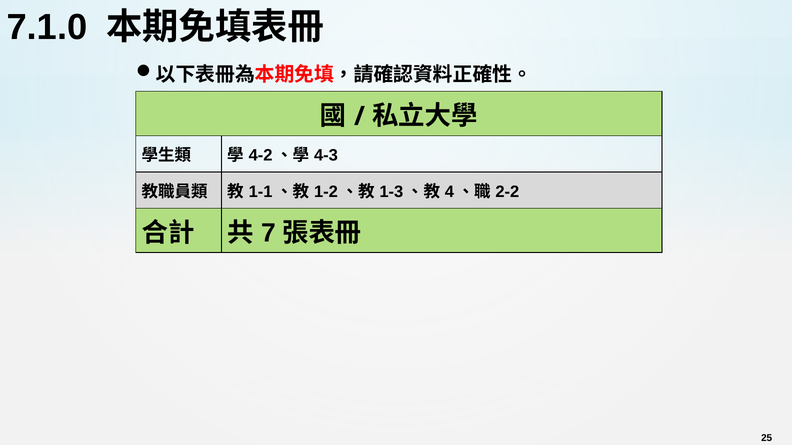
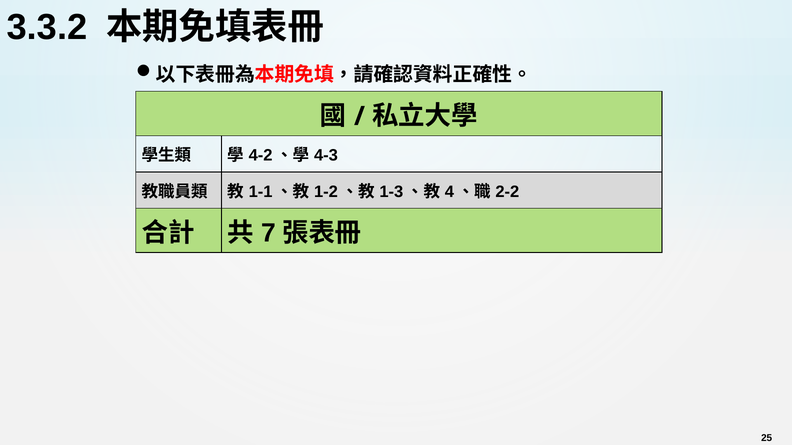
7.1.0: 7.1.0 -> 3.3.2
